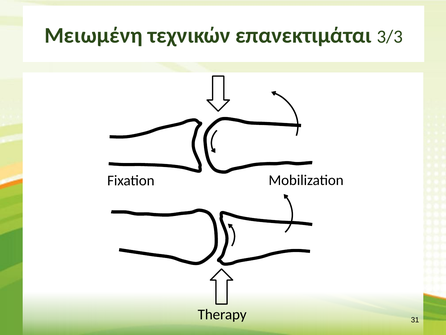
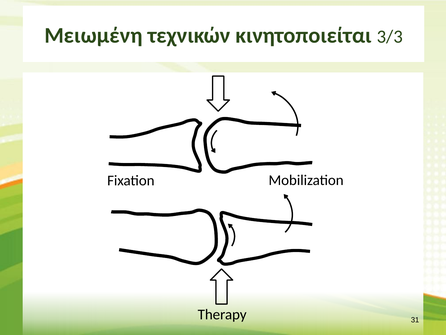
επανεκτιμάται: επανεκτιμάται -> κινητοποιείται
